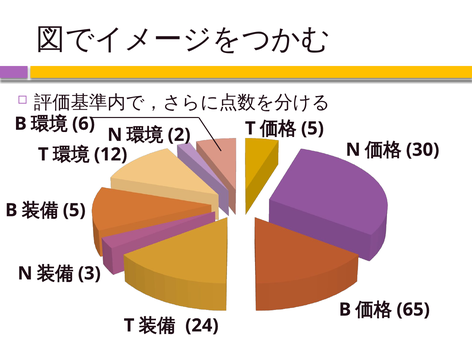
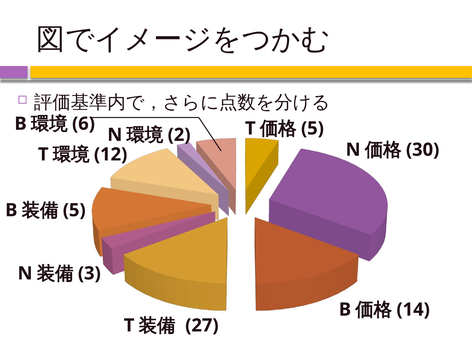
65: 65 -> 14
24: 24 -> 27
